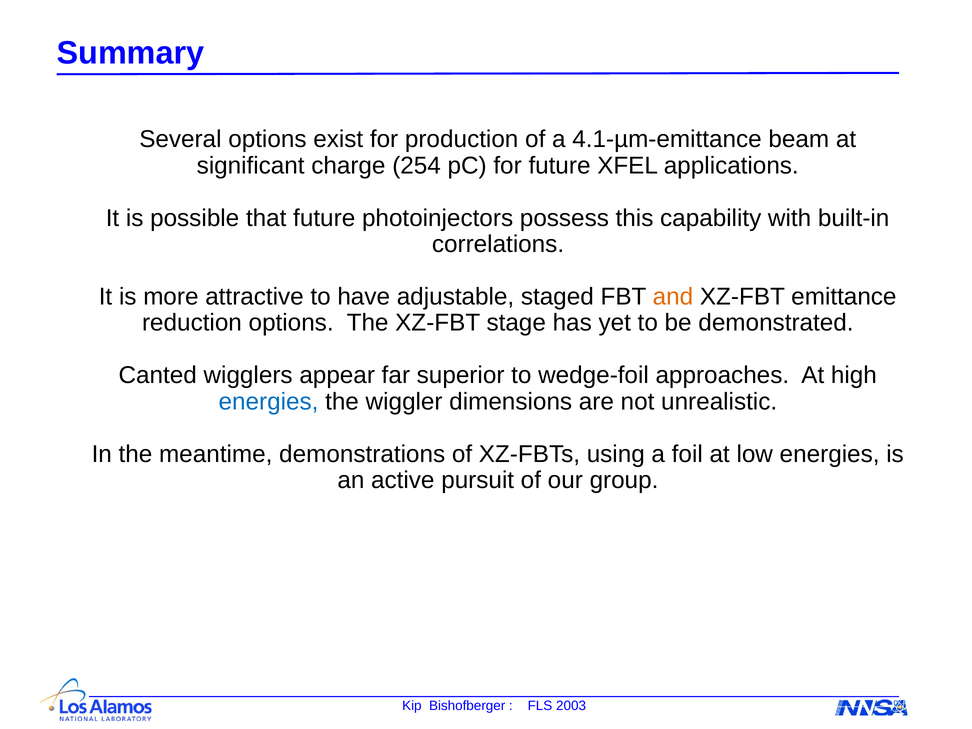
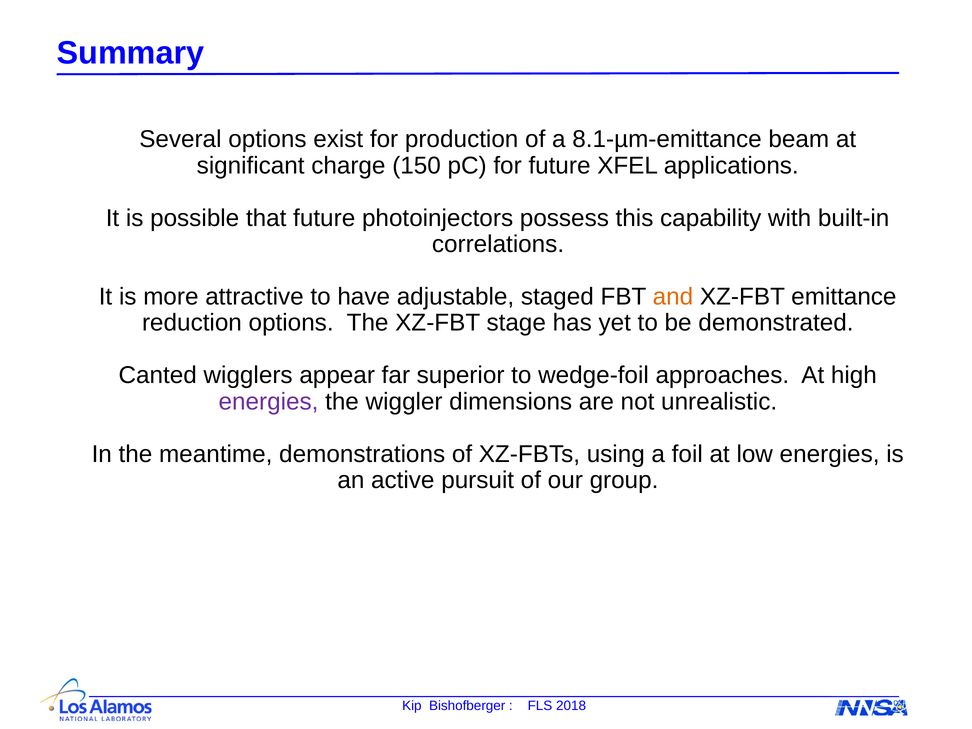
4.1-µm-emittance: 4.1-µm-emittance -> 8.1-µm-emittance
254: 254 -> 150
energies at (269, 402) colour: blue -> purple
2003: 2003 -> 2018
